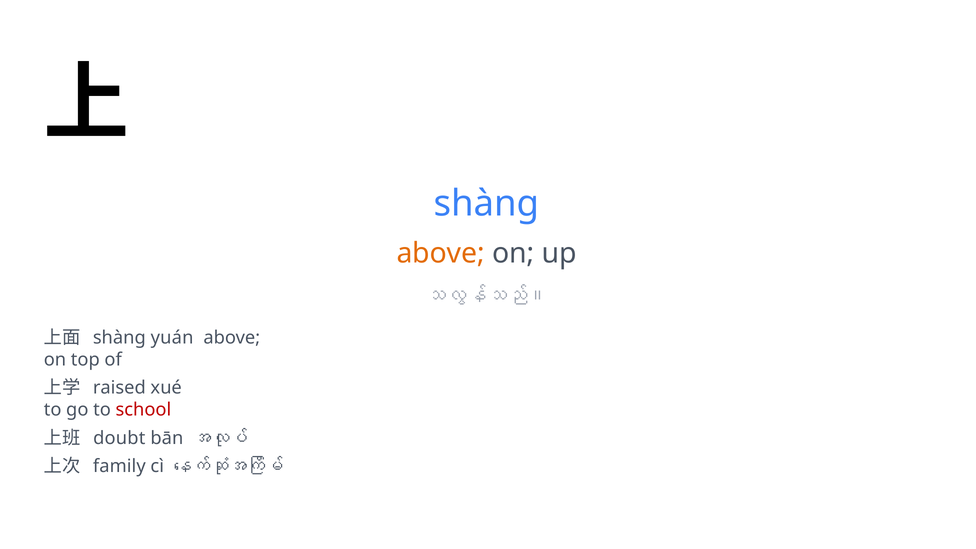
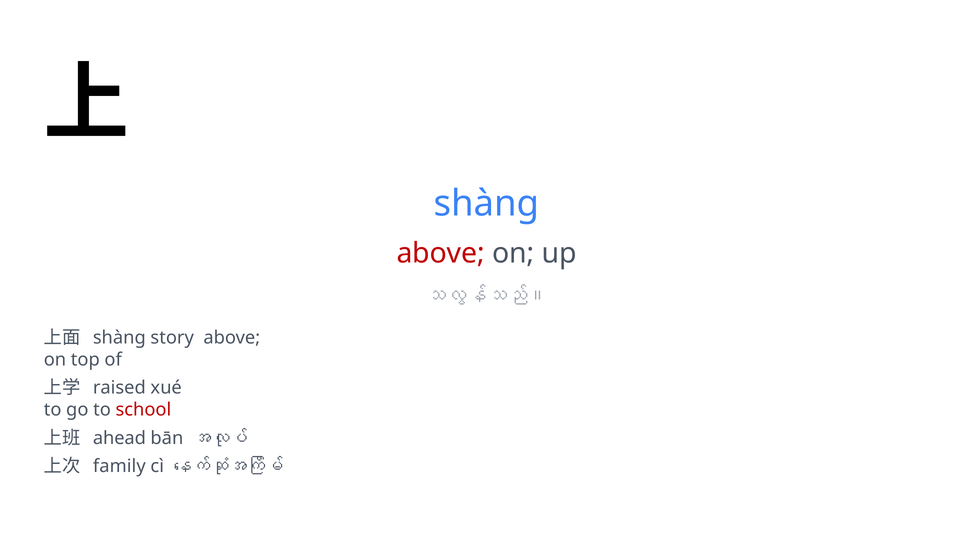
above at (441, 253) colour: orange -> red
yuán: yuán -> story
doubt: doubt -> ahead
